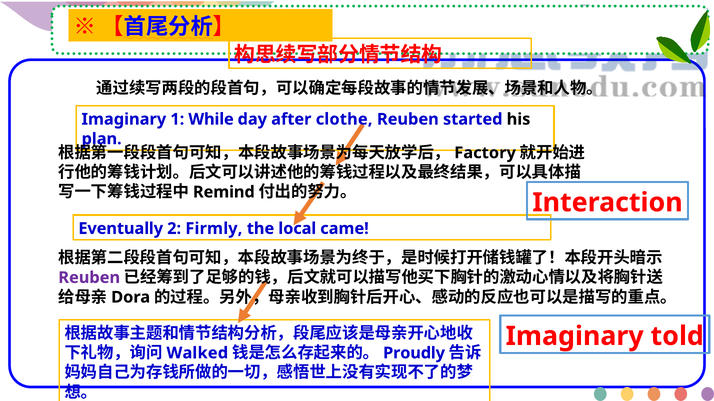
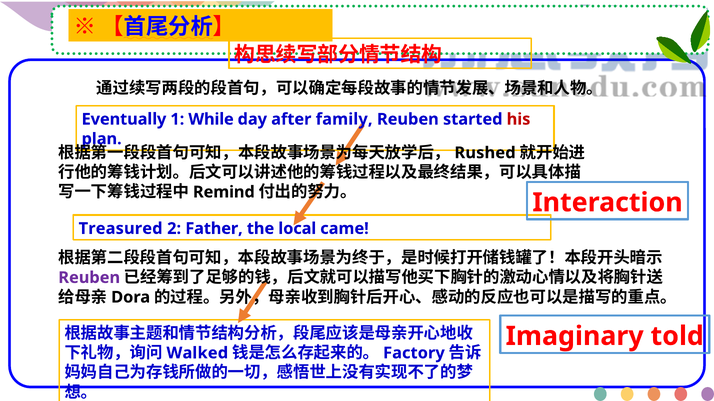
Imaginary at (124, 119): Imaginary -> Eventually
clothe: clothe -> family
his colour: black -> red
Factory: Factory -> Rushed
Eventually: Eventually -> Treasured
Firmly: Firmly -> Father
Proudly: Proudly -> Factory
